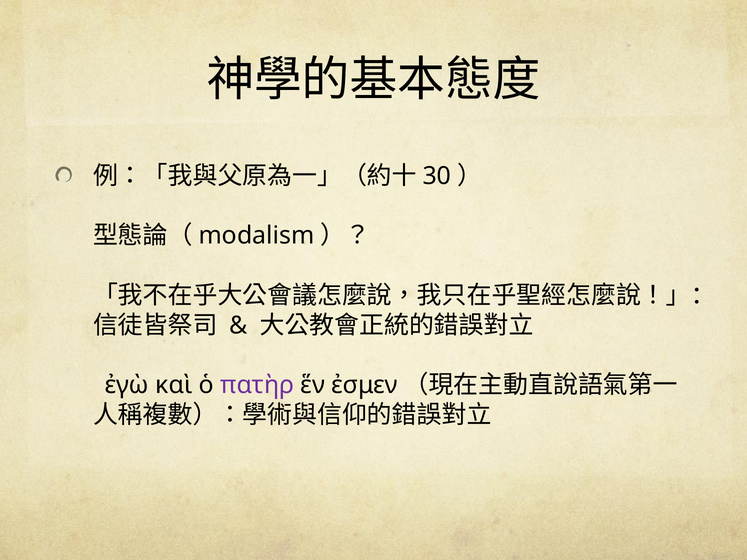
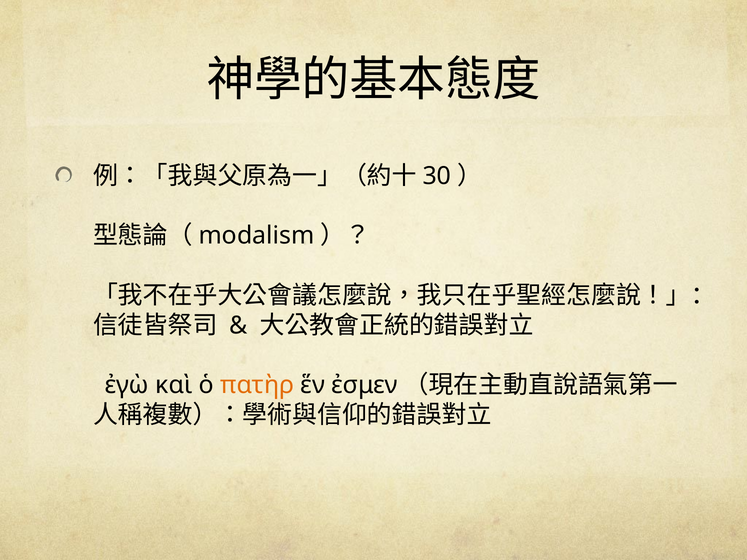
πατὴρ colour: purple -> orange
